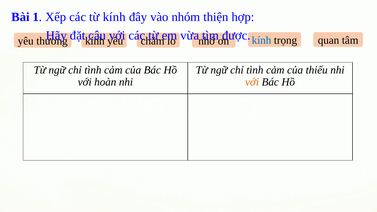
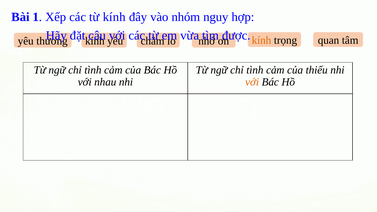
thiện: thiện -> nguy
kính at (261, 40) colour: blue -> orange
hoàn: hoàn -> nhau
